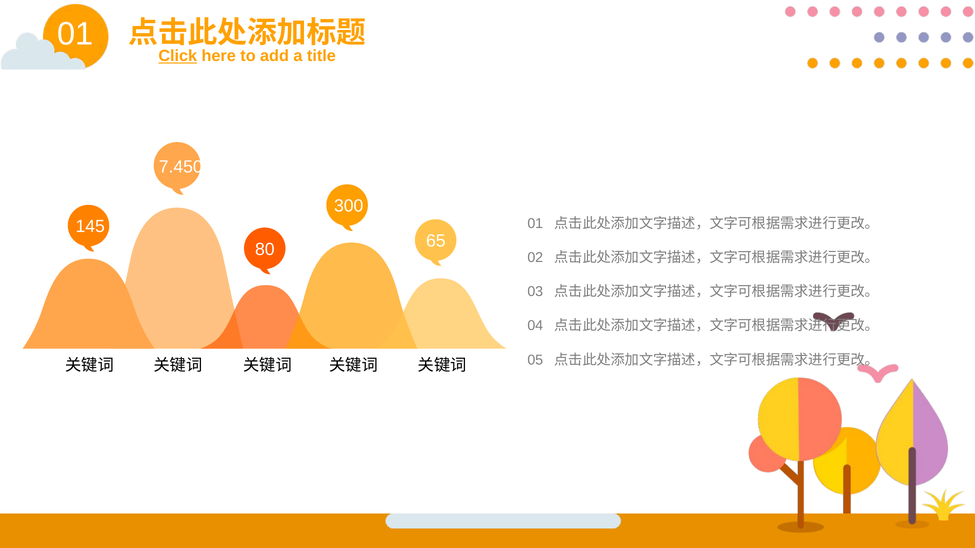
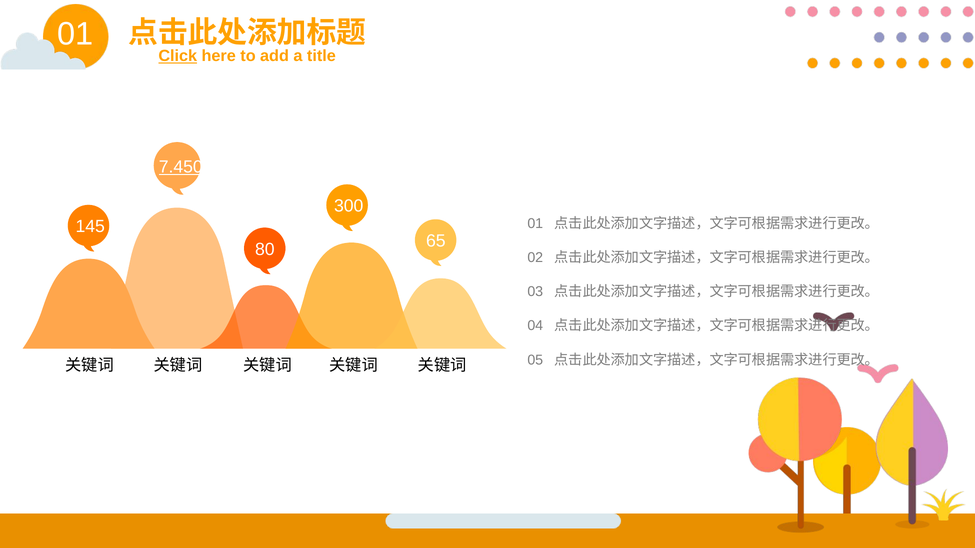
7.450 underline: none -> present
